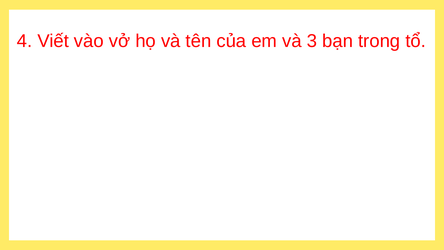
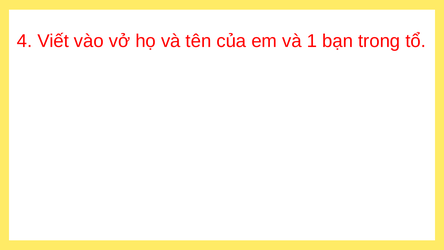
3: 3 -> 1
